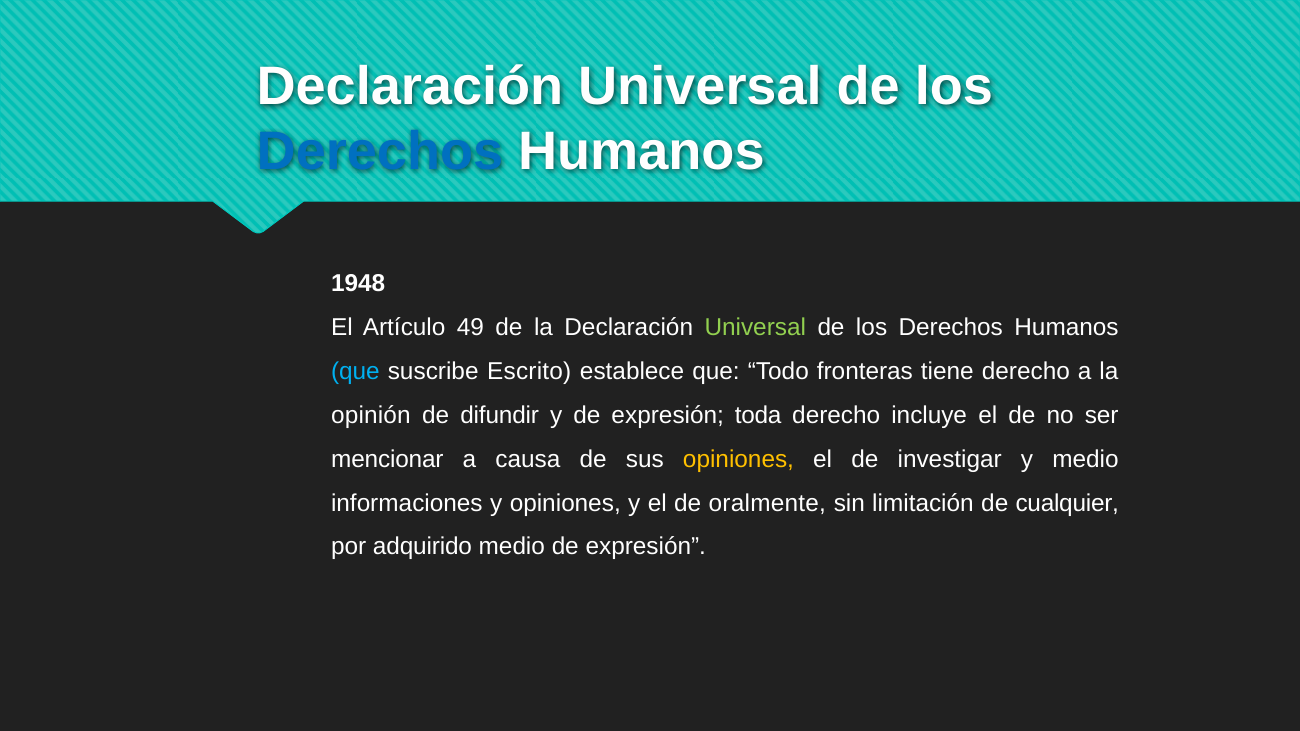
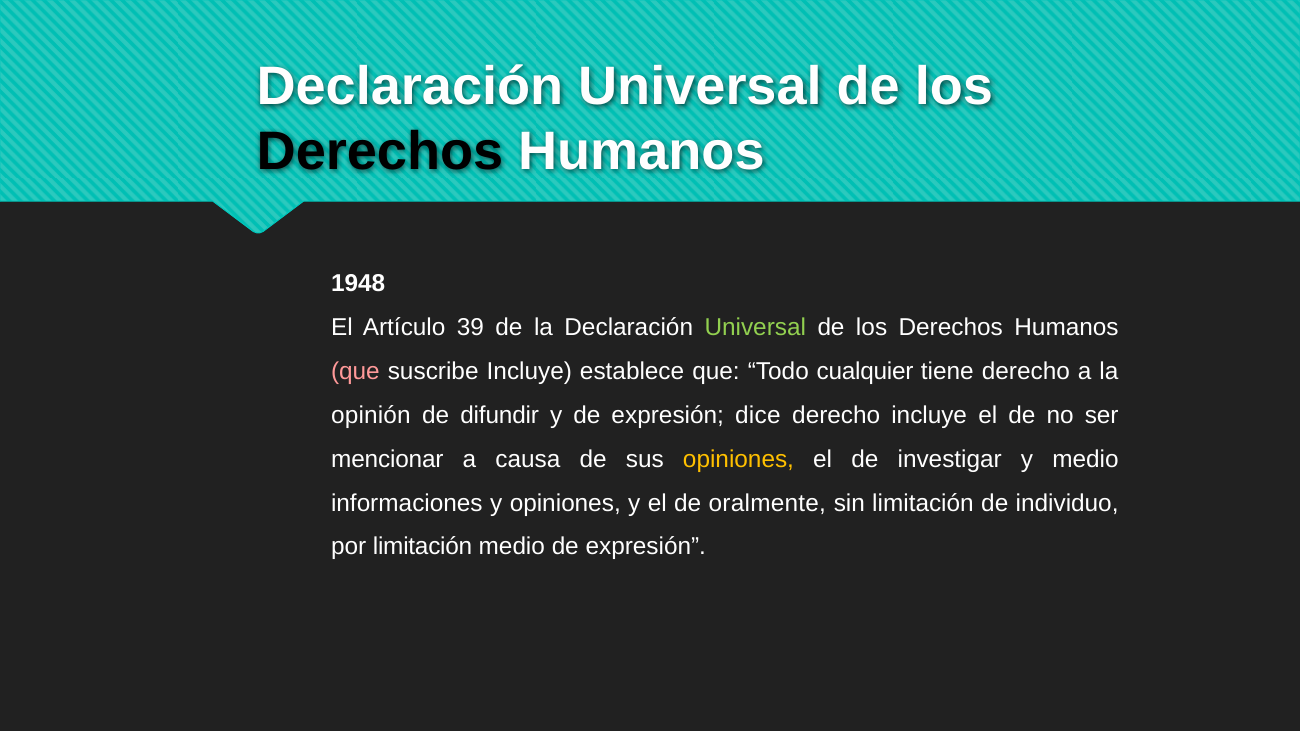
Derechos at (380, 152) colour: blue -> black
49: 49 -> 39
que at (355, 372) colour: light blue -> pink
suscribe Escrito: Escrito -> Incluye
fronteras: fronteras -> cualquier
toda: toda -> dice
cualquier: cualquier -> individuo
por adquirido: adquirido -> limitación
